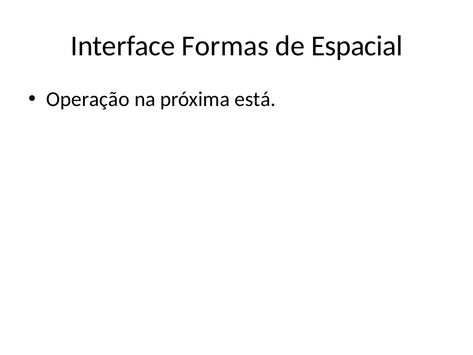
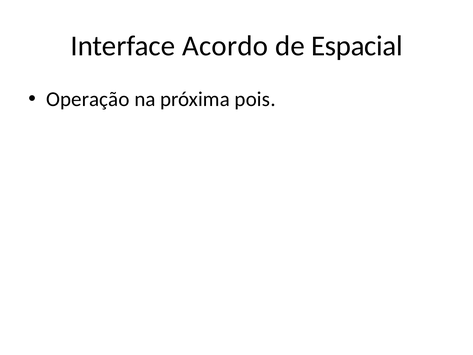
Formas: Formas -> Acordo
está: está -> pois
